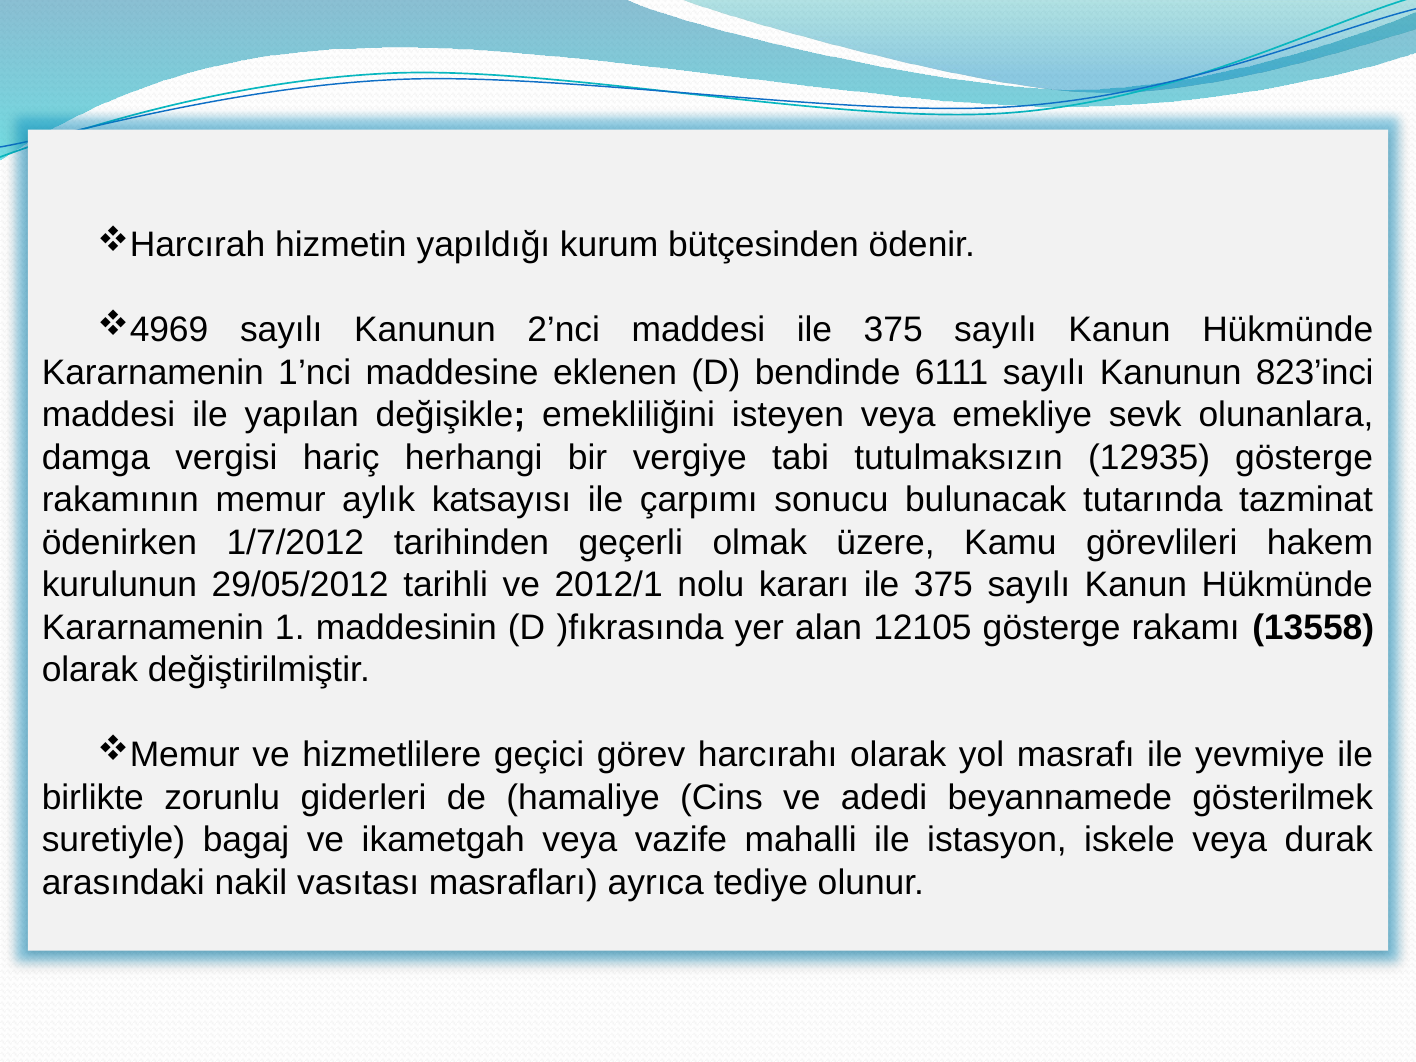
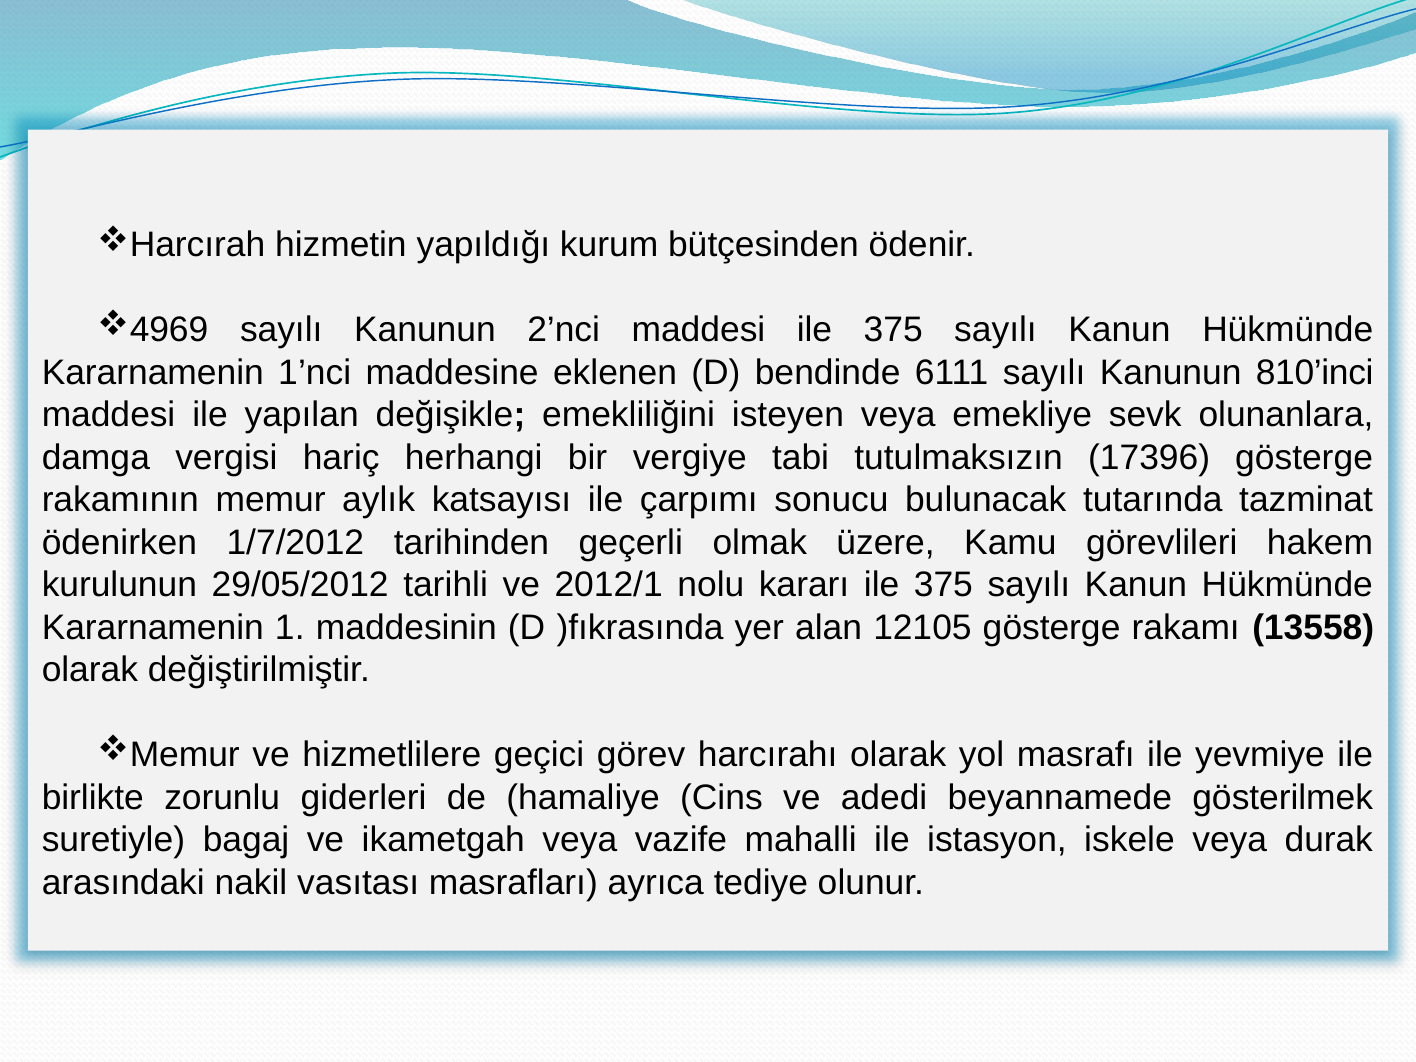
823’inci: 823’inci -> 810’inci
12935: 12935 -> 17396
